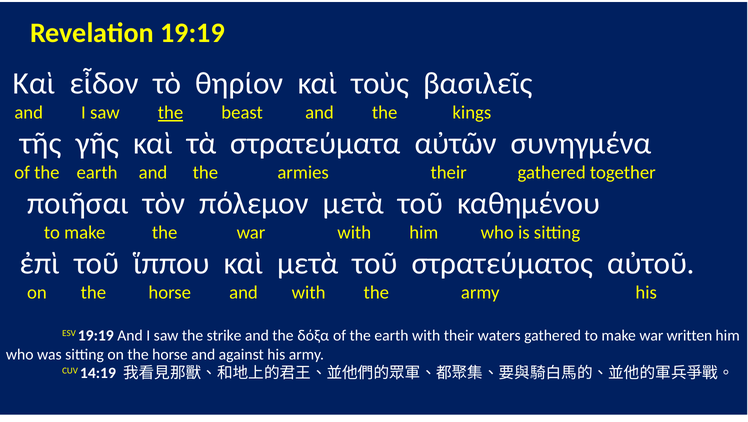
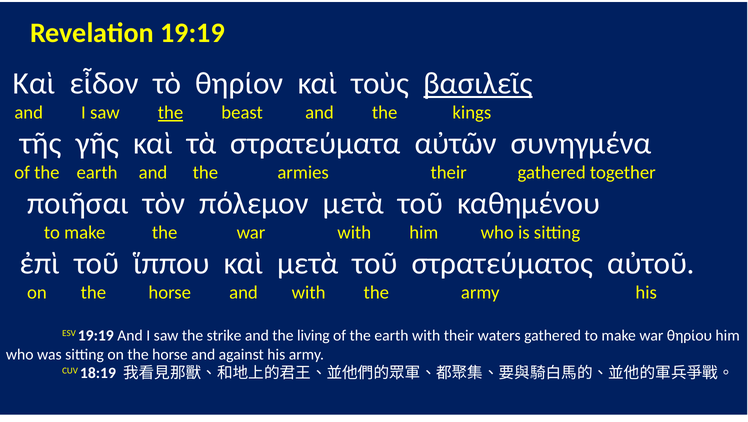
βασιλεῖς underline: none -> present
δόξα: δόξα -> living
written: written -> θηρίου
14:19: 14:19 -> 18:19
